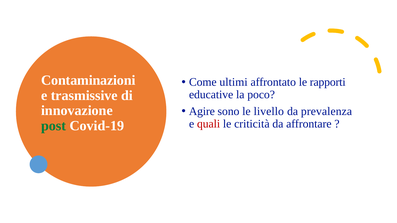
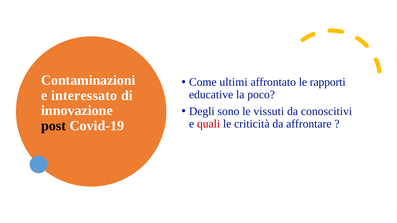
trasmissive: trasmissive -> interessato
Agire: Agire -> Degli
livello: livello -> vissuti
prevalenza: prevalenza -> conoscitivi
post colour: green -> black
